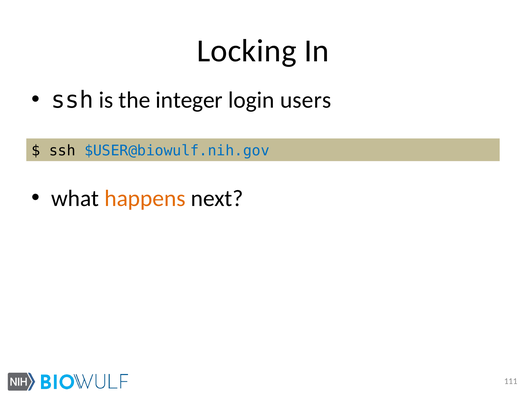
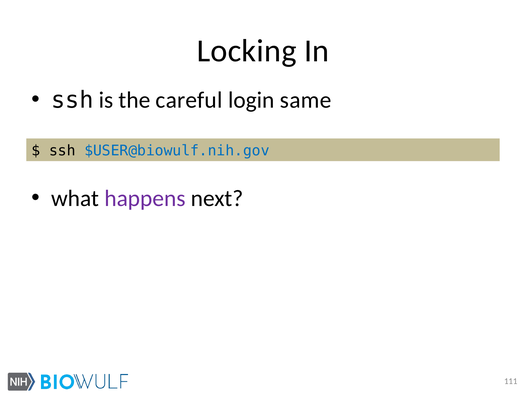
integer: integer -> careful
users: users -> same
happens colour: orange -> purple
